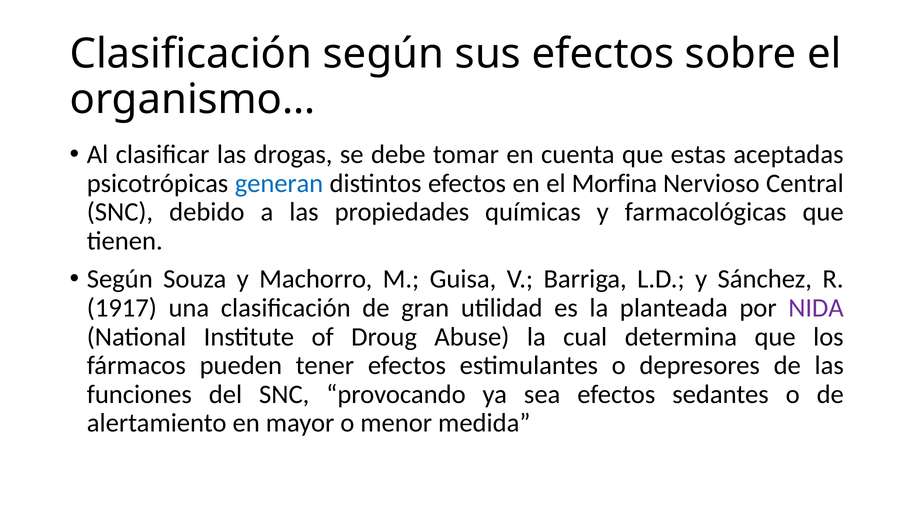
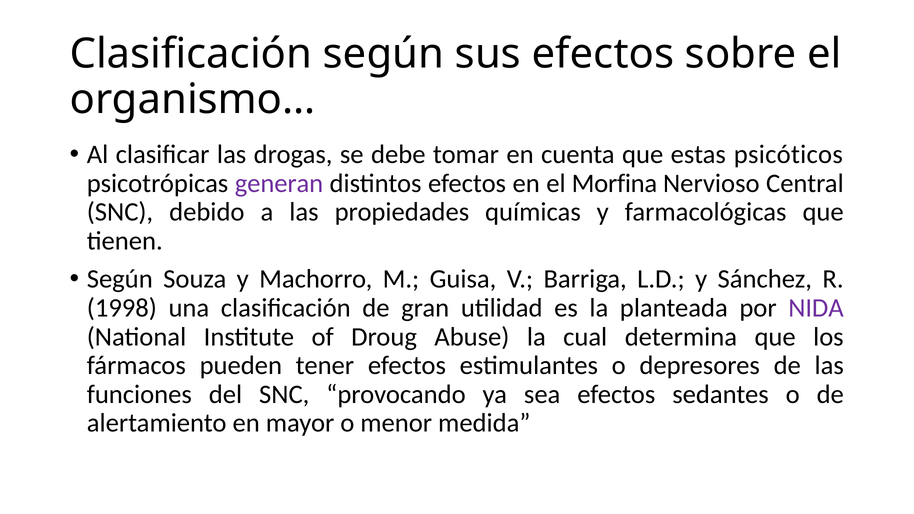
aceptadas: aceptadas -> psicóticos
generan colour: blue -> purple
1917: 1917 -> 1998
